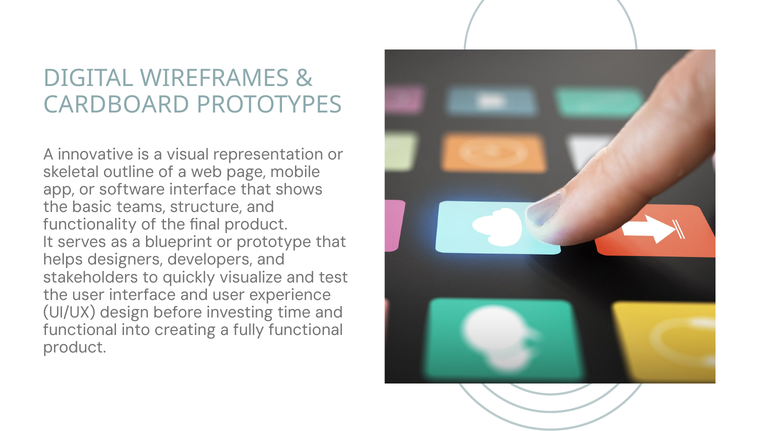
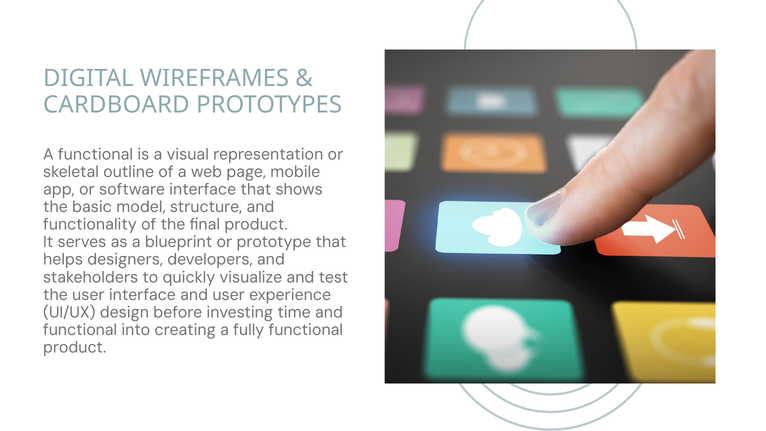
A innovative: innovative -> functional
teams: teams -> model
